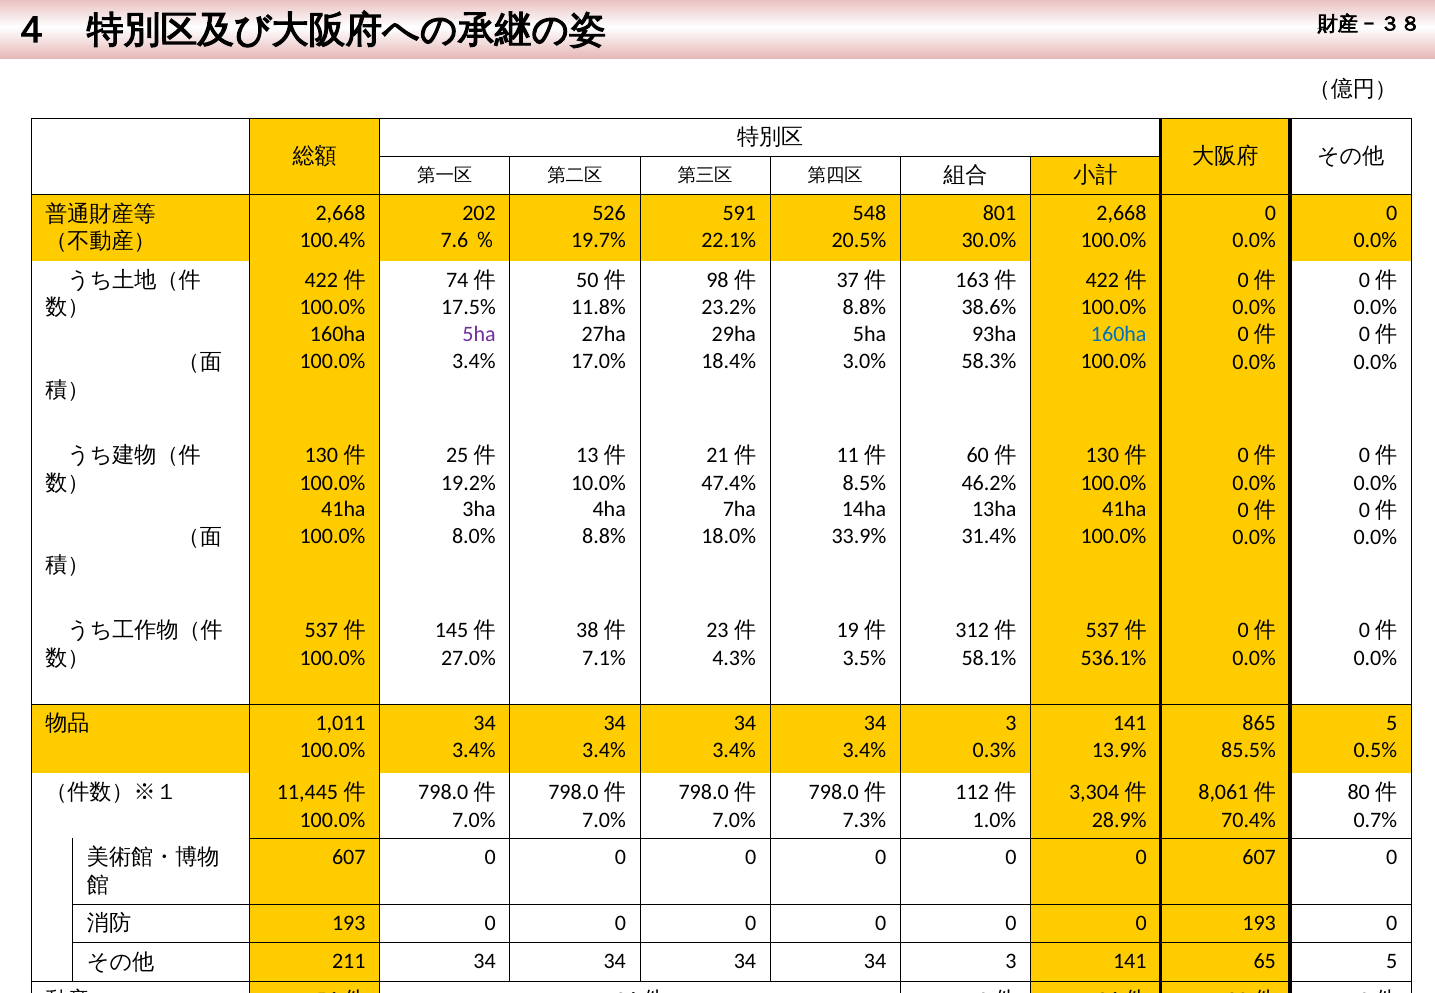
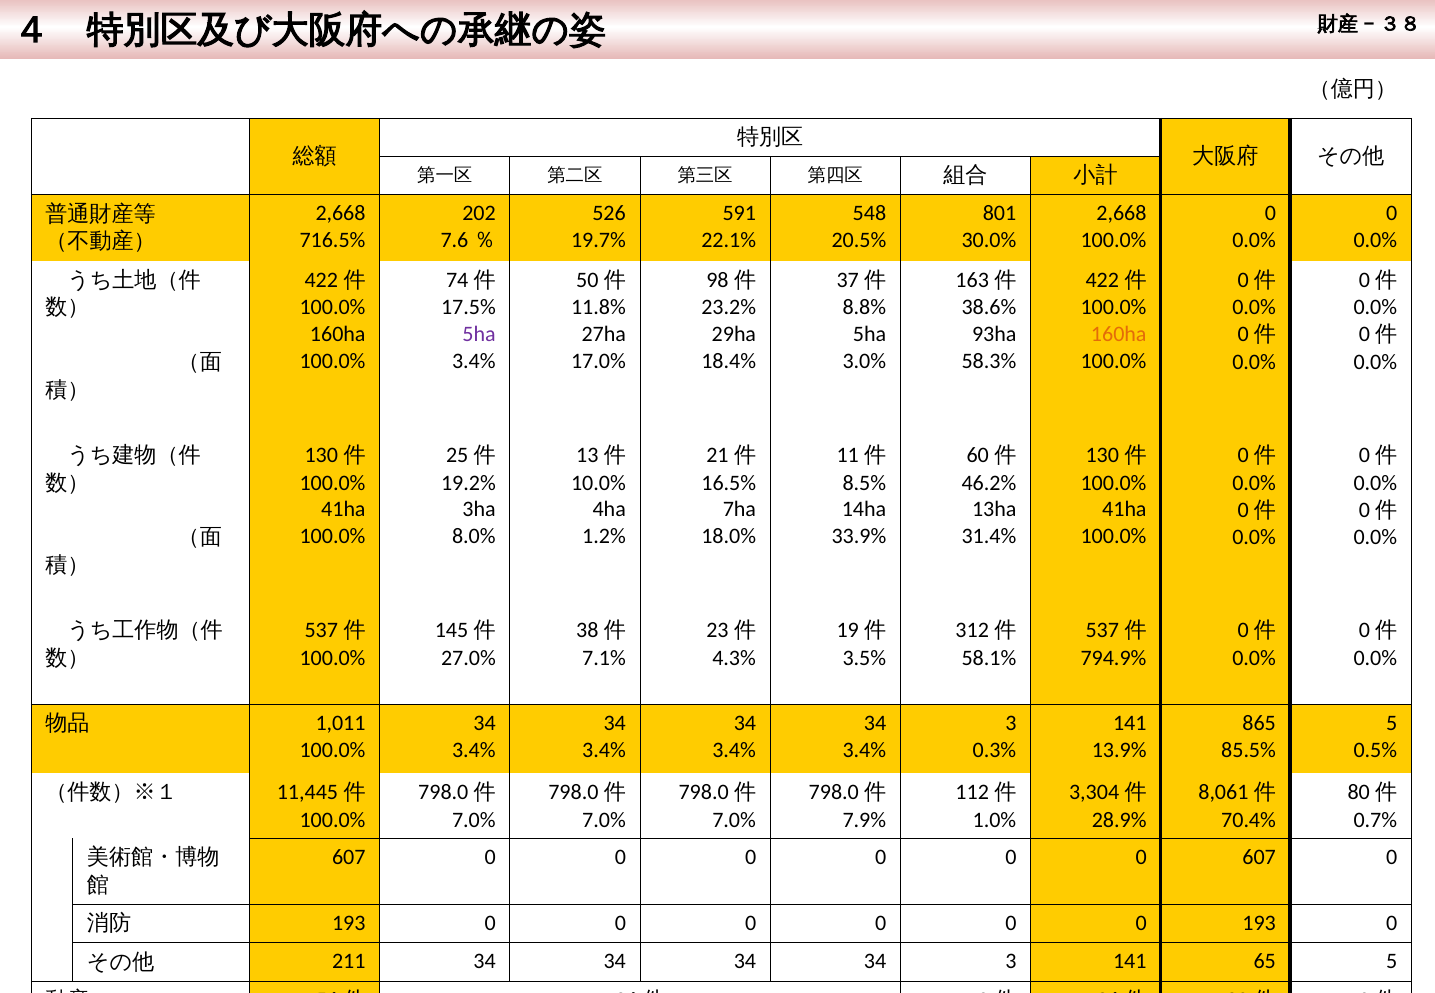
100.4%: 100.4% -> 716.5%
160ha at (1119, 334) colour: blue -> orange
47.4%: 47.4% -> 16.5%
8.8% at (604, 537): 8.8% -> 1.2%
536.1%: 536.1% -> 794.9%
7.3%: 7.3% -> 7.9%
